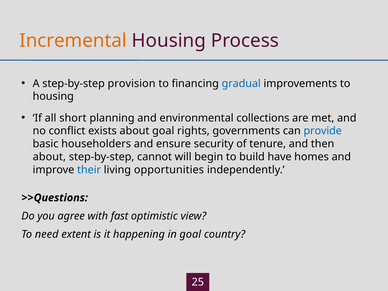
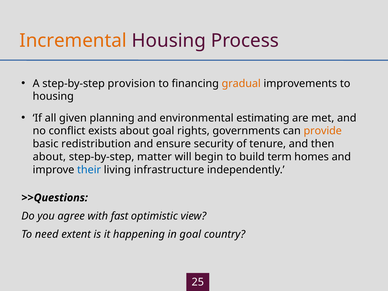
gradual colour: blue -> orange
short: short -> given
collections: collections -> estimating
provide colour: blue -> orange
householders: householders -> redistribution
cannot: cannot -> matter
have: have -> term
opportunities: opportunities -> infrastructure
